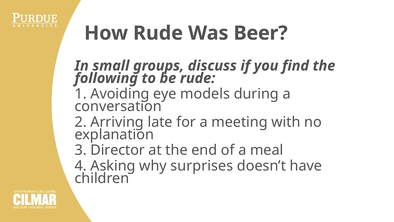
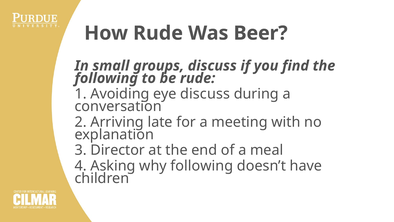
eye models: models -> discuss
why surprises: surprises -> following
